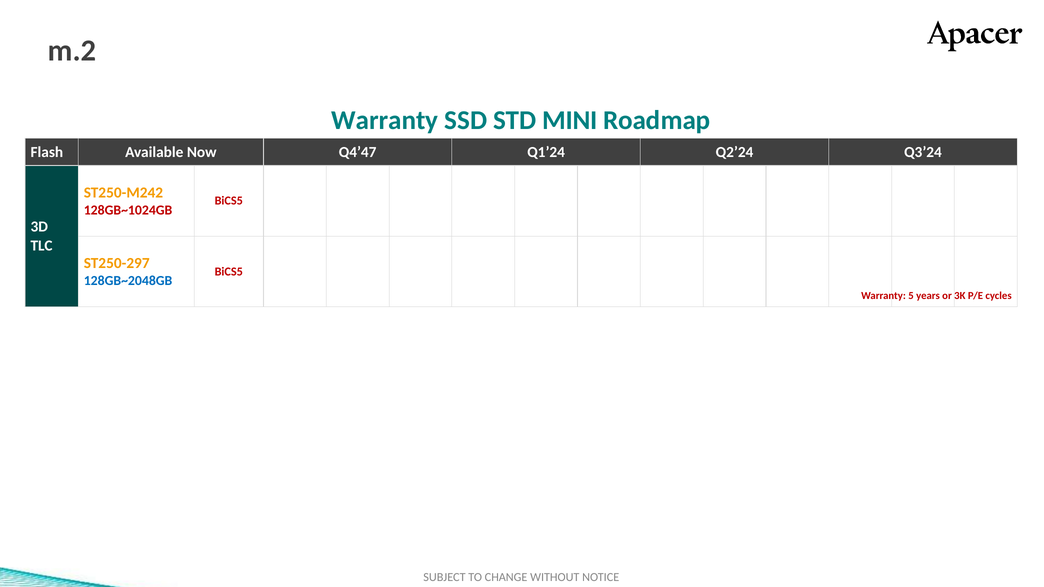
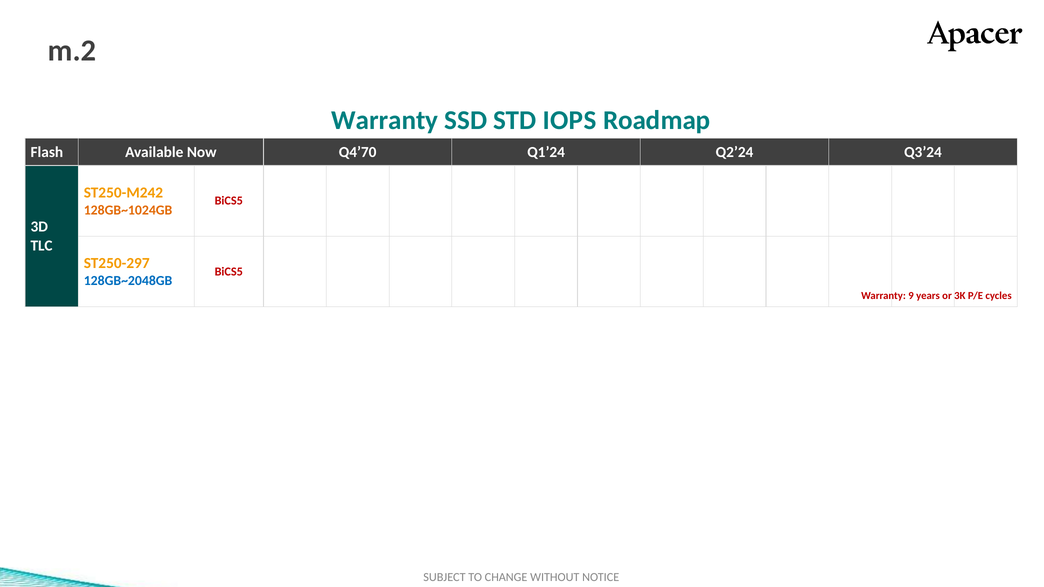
MINI: MINI -> IOPS
Q4’47: Q4’47 -> Q4’70
128GB~1024GB colour: red -> orange
5: 5 -> 9
